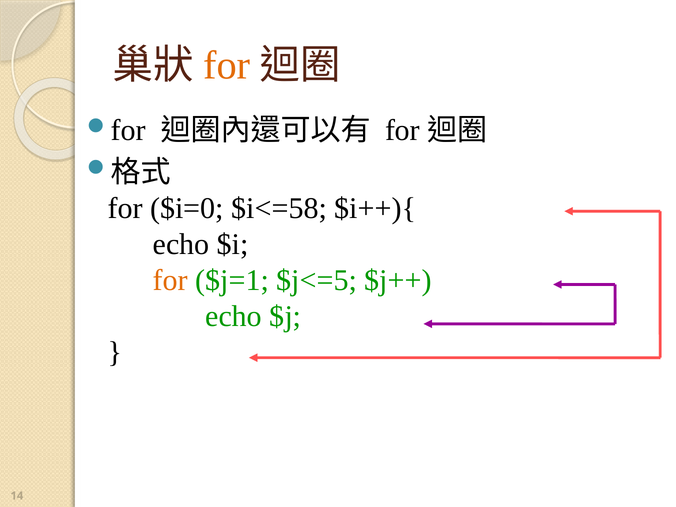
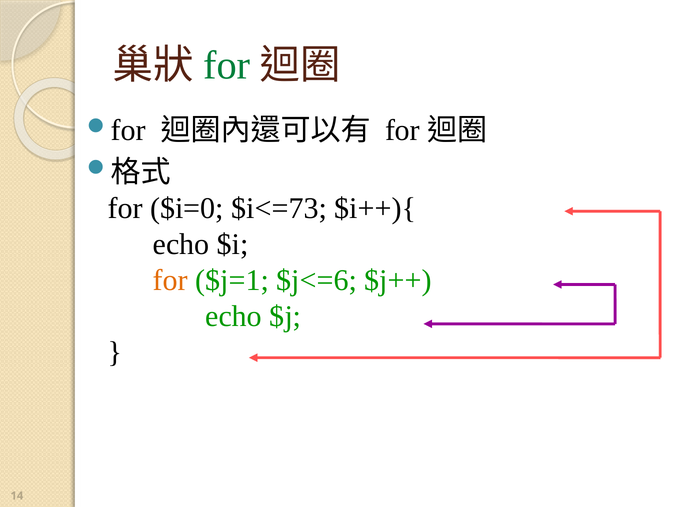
for at (227, 65) colour: orange -> green
$i<=58: $i<=58 -> $i<=73
$j<=5: $j<=5 -> $j<=6
